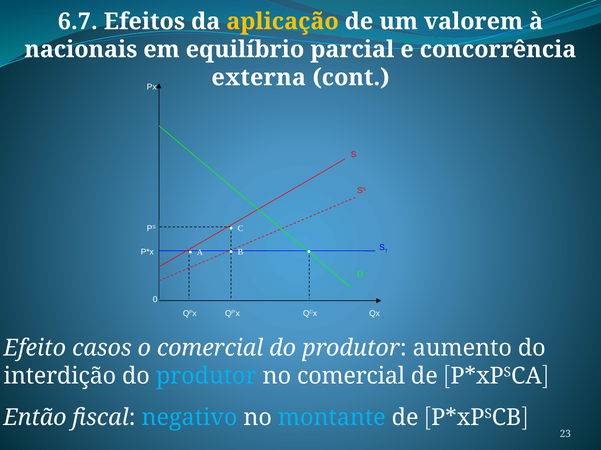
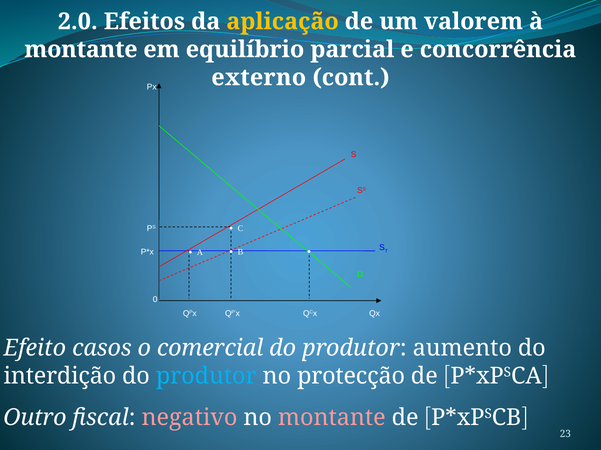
6.7: 6.7 -> 2.0
nacionais at (81, 50): nacionais -> montante
externa: externa -> externo
no comercial: comercial -> protecção
Então: Então -> Outro
negativo colour: light blue -> pink
montante at (332, 418) colour: light blue -> pink
